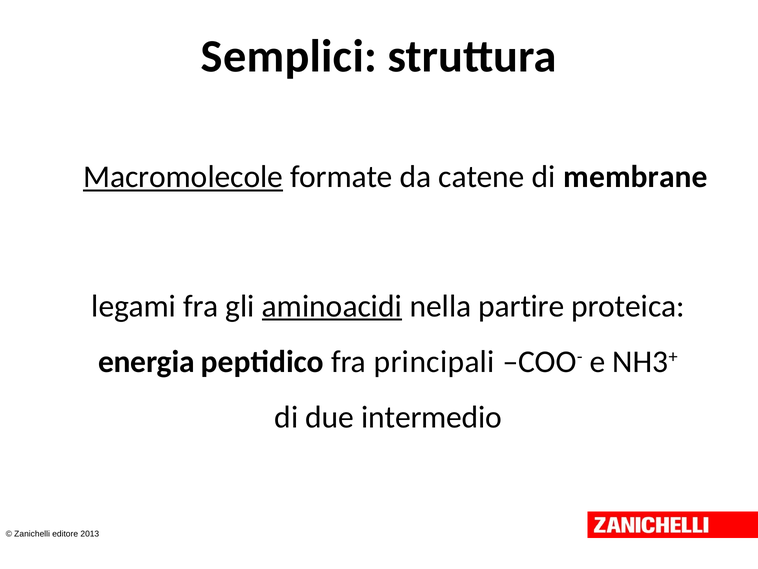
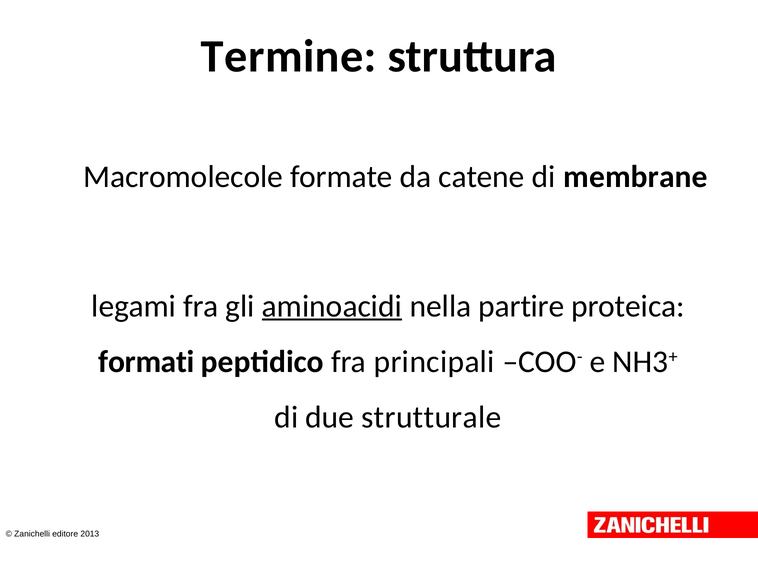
Semplici: Semplici -> Termine
Macromolecole underline: present -> none
energia: energia -> formati
intermedio: intermedio -> strutturale
